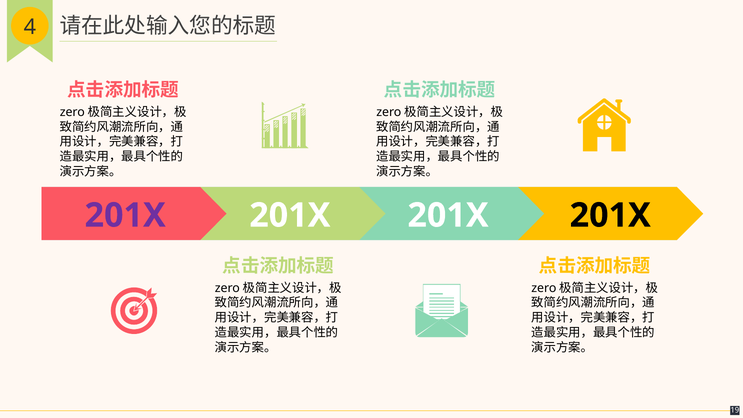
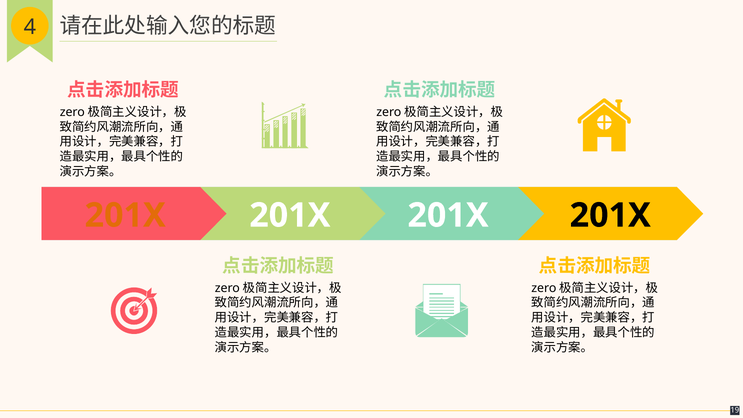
201X at (125, 215) colour: purple -> orange
